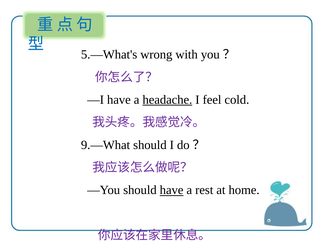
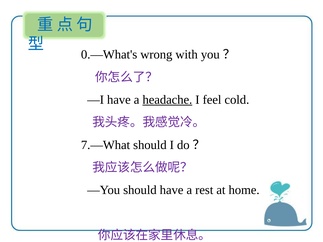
5.—What's: 5.—What's -> 0.—What's
9.—What: 9.—What -> 7.—What
have at (172, 190) underline: present -> none
